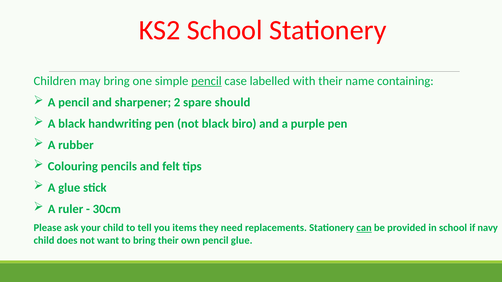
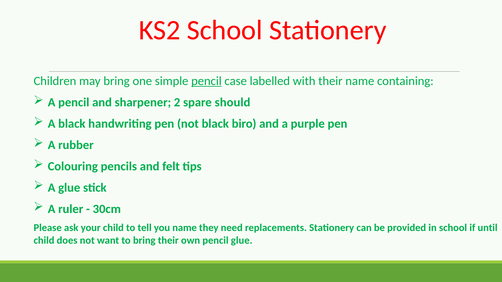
you items: items -> name
can underline: present -> none
navy: navy -> until
